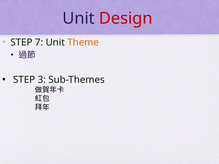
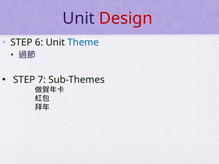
7: 7 -> 6
Theme colour: orange -> blue
3: 3 -> 7
